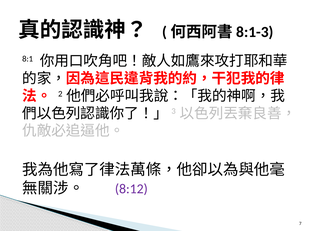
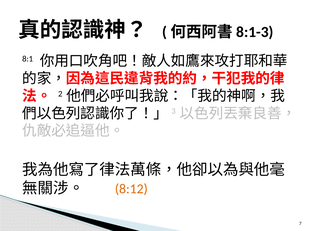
8:12 colour: purple -> orange
